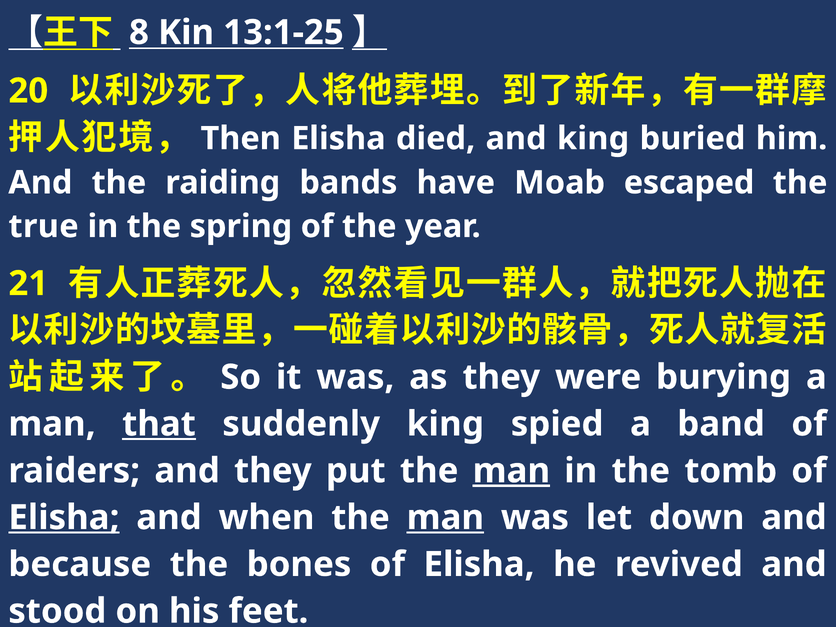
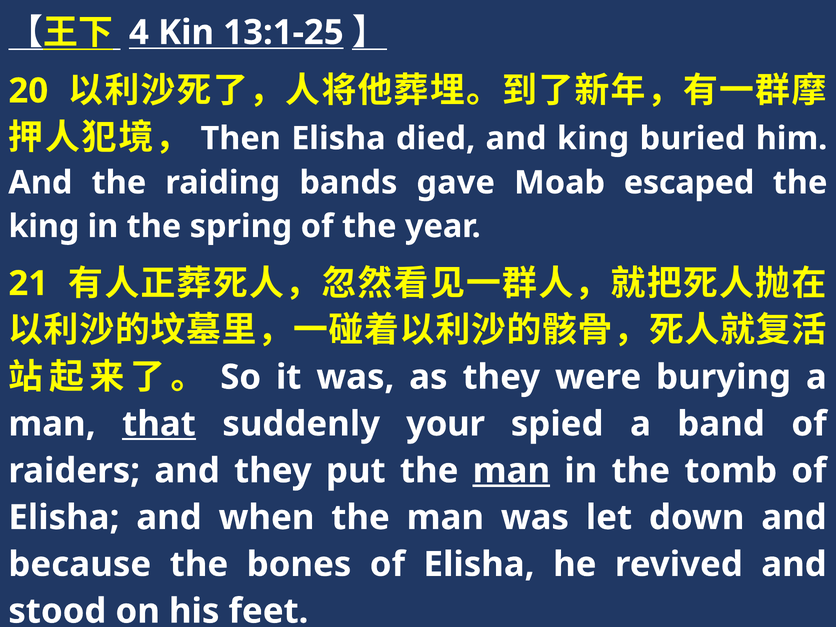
8: 8 -> 4
have: have -> gave
true at (44, 226): true -> king
suddenly king: king -> your
Elisha at (64, 518) underline: present -> none
man at (445, 518) underline: present -> none
